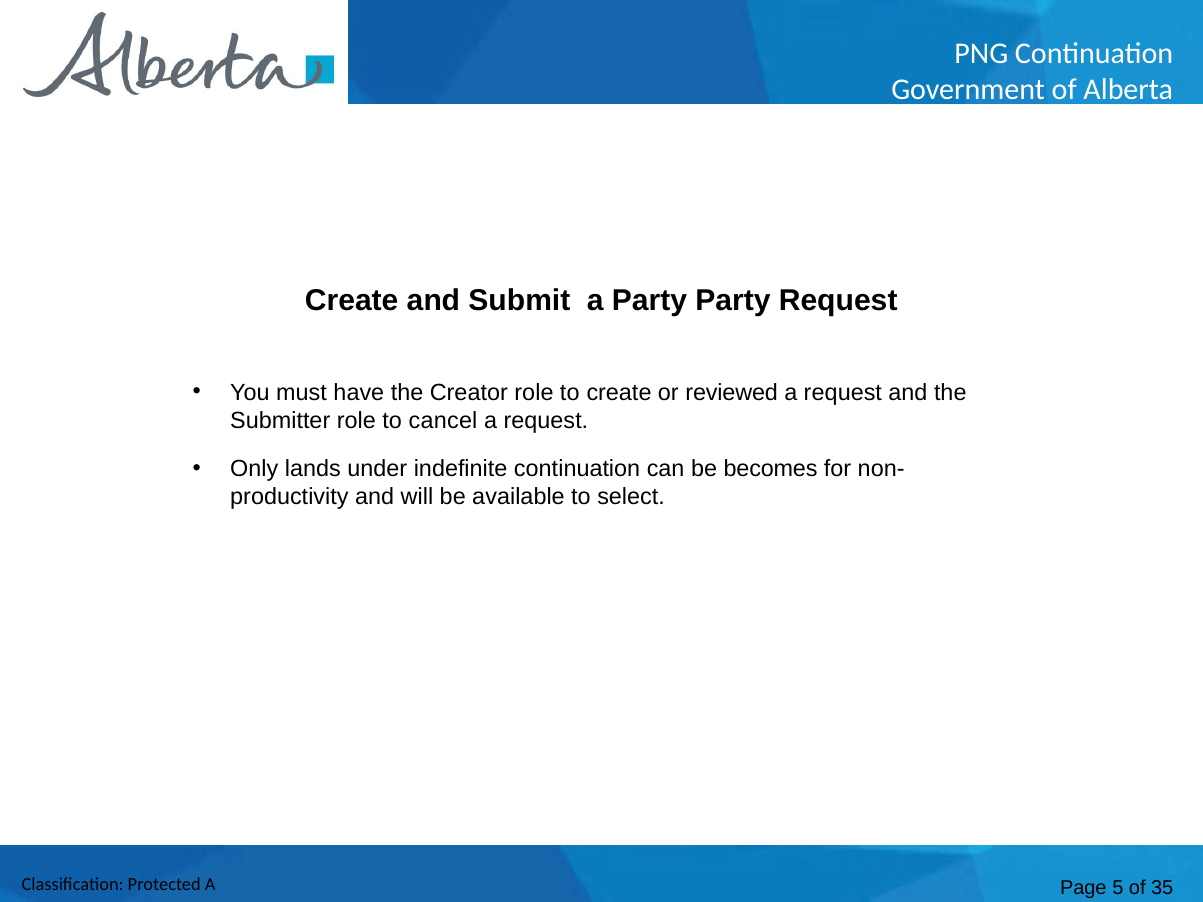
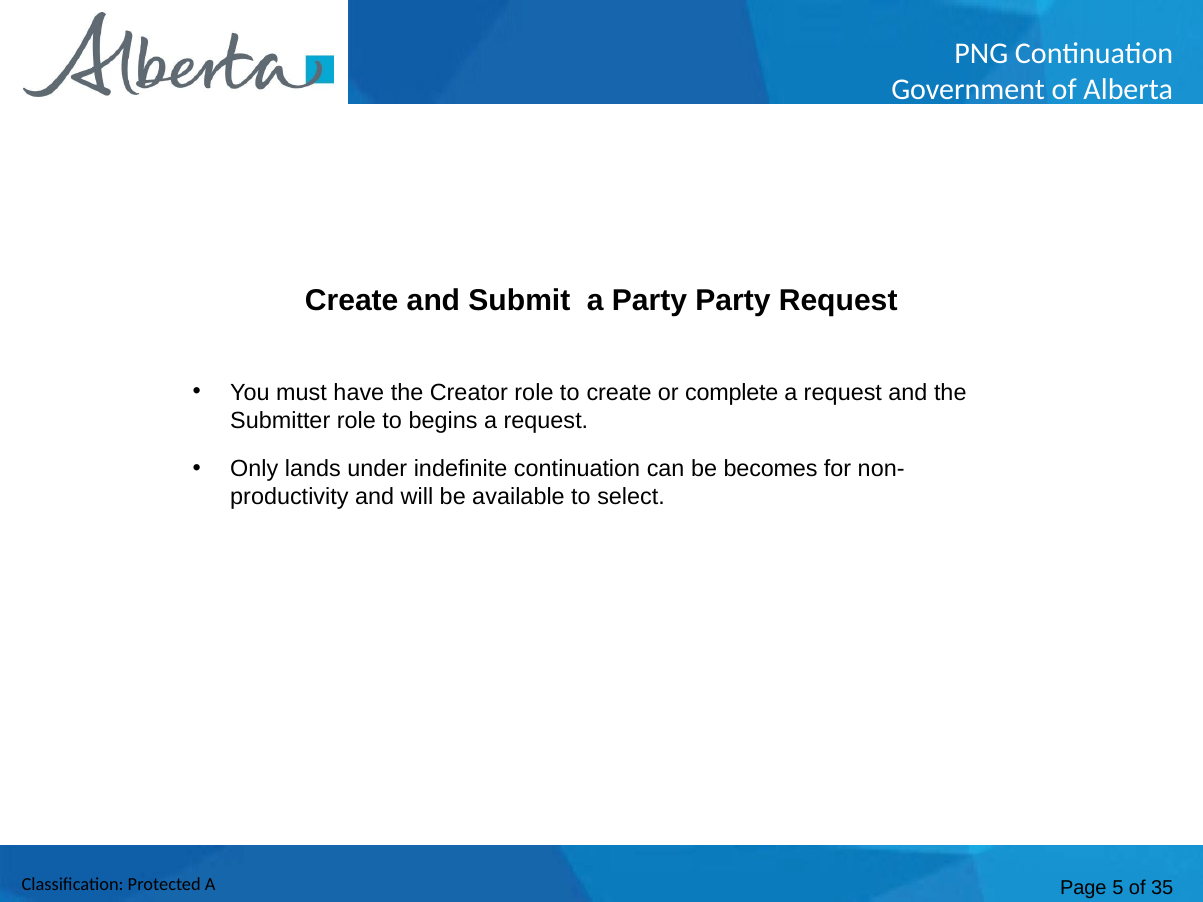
reviewed: reviewed -> complete
cancel: cancel -> begins
